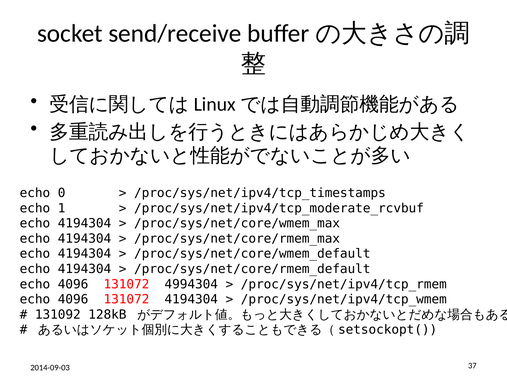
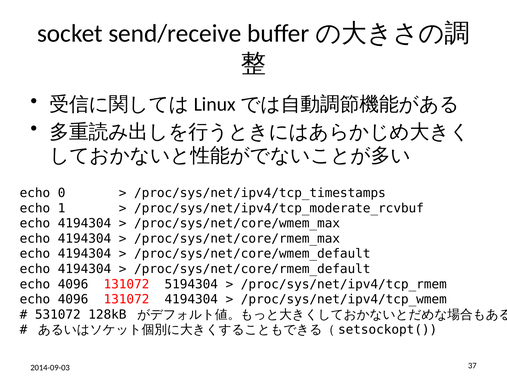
4994304: 4994304 -> 5194304
131092: 131092 -> 531072
